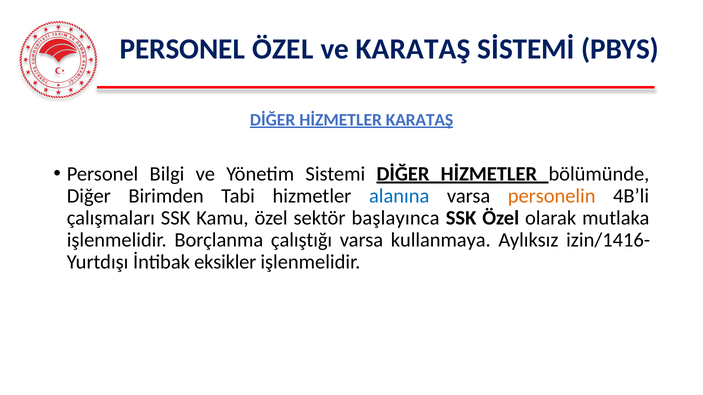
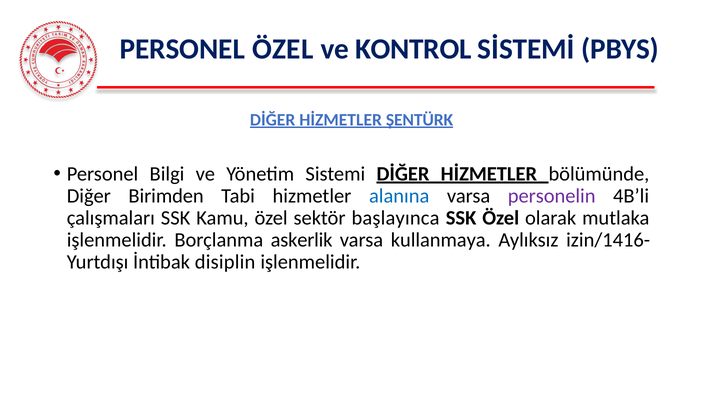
ve KARATAŞ: KARATAŞ -> KONTROL
HİZMETLER KARATAŞ: KARATAŞ -> ŞENTÜRK
personelin colour: orange -> purple
çalıştığı: çalıştığı -> askerlik
eksikler: eksikler -> disiplin
